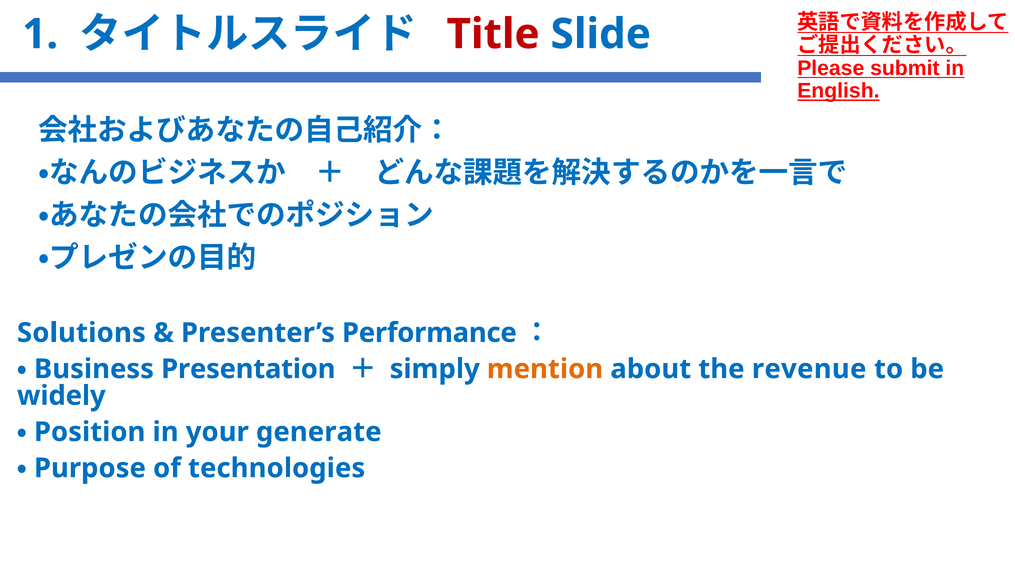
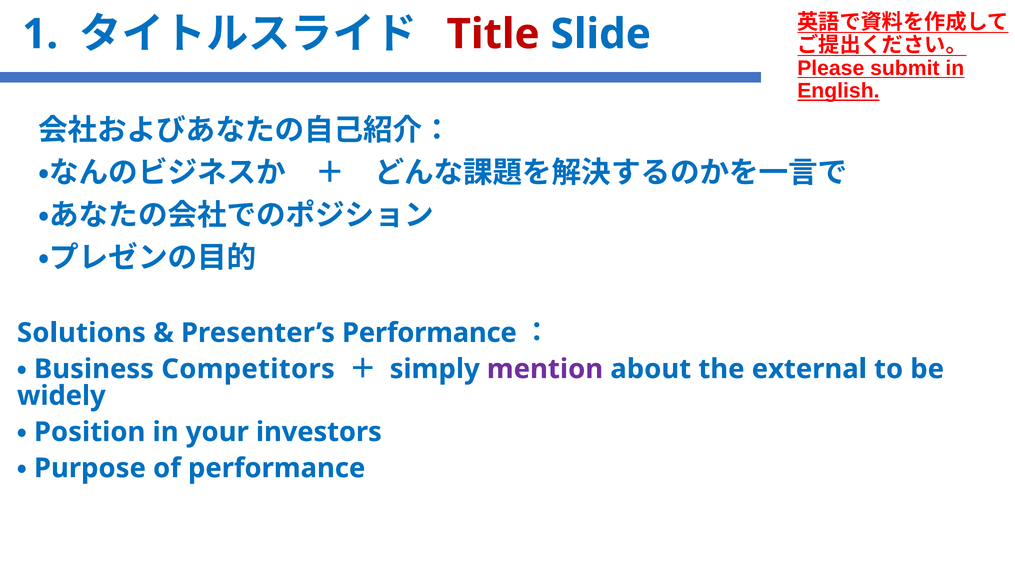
Presentation: Presentation -> Competitors
mention colour: orange -> purple
revenue: revenue -> external
generate: generate -> investors
of technologies: technologies -> performance
